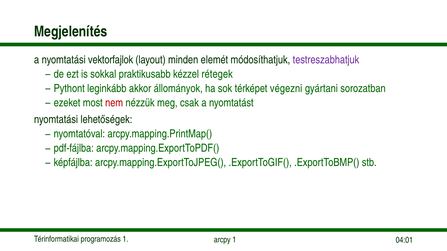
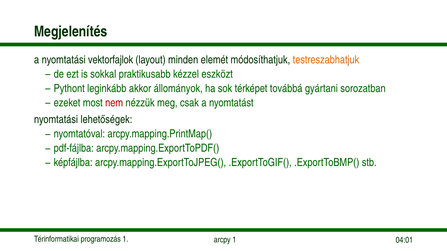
testreszabhatjuk colour: purple -> orange
rétegek: rétegek -> eszközt
végezni: végezni -> továbbá
